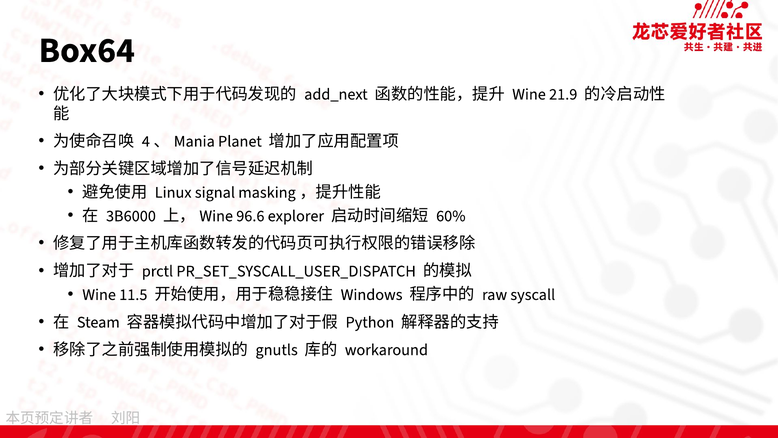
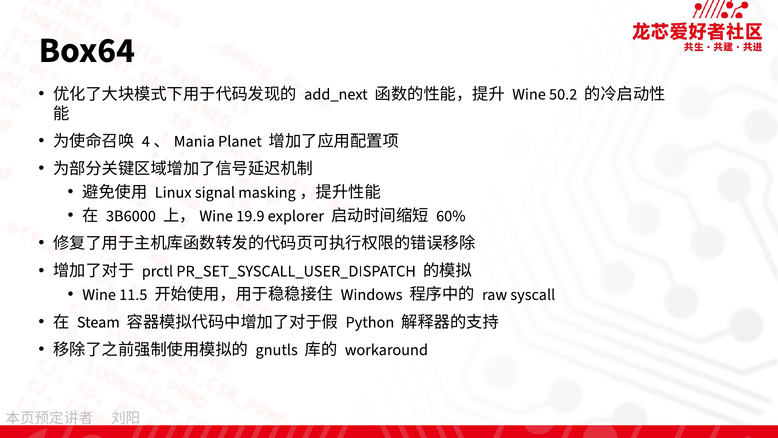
21.9: 21.9 -> 50.2
96.6: 96.6 -> 19.9
